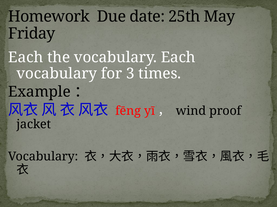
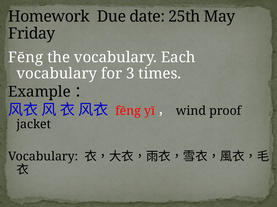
Each at (26, 58): Each -> Fēng
